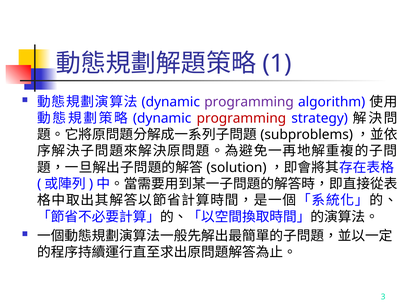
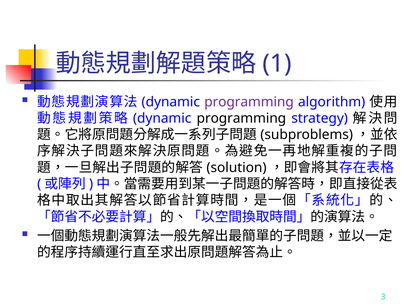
programming at (241, 118) colour: red -> black
